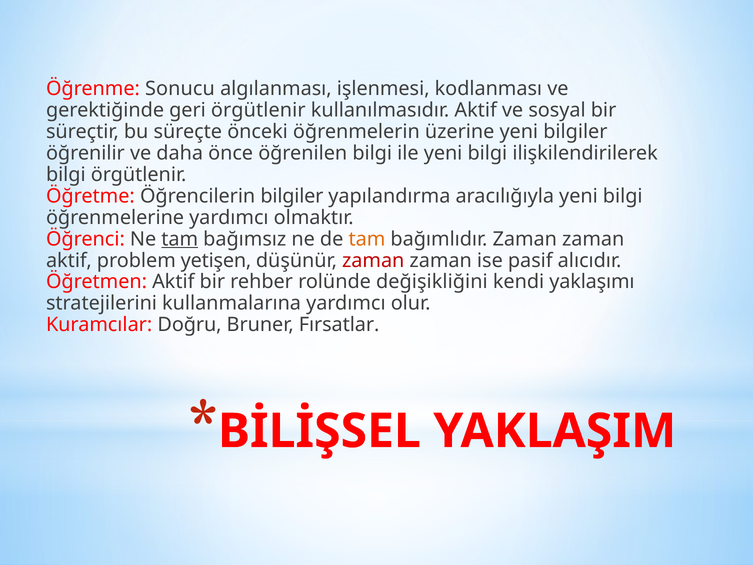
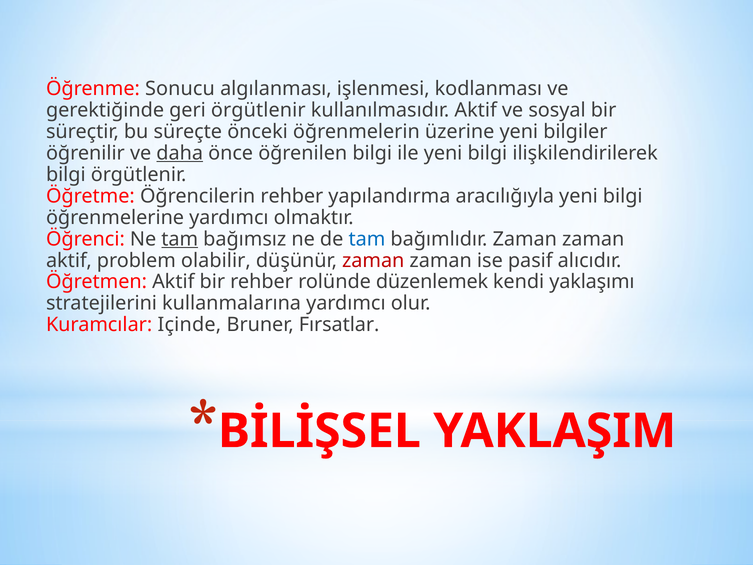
daha underline: none -> present
Öğrencilerin bilgiler: bilgiler -> rehber
tam at (367, 239) colour: orange -> blue
yetişen: yetişen -> olabilir
değişikliğini: değişikliğini -> düzenlemek
Doğru: Doğru -> Içinde
